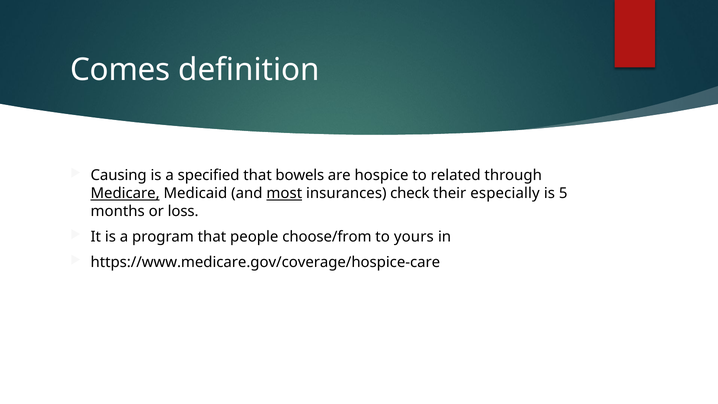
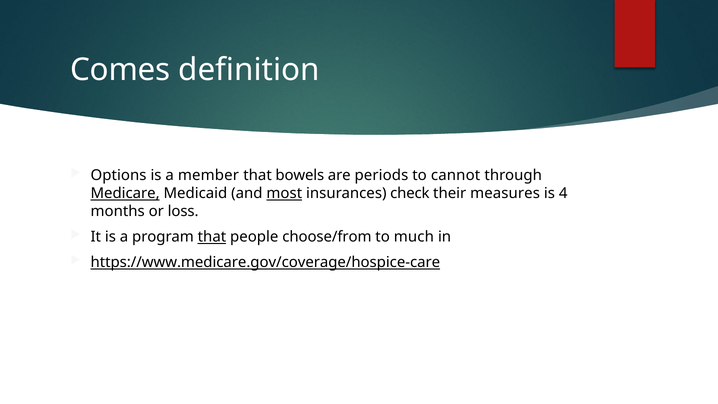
Causing: Causing -> Options
specified: specified -> member
hospice: hospice -> periods
related: related -> cannot
especially: especially -> measures
5: 5 -> 4
that at (212, 237) underline: none -> present
yours: yours -> much
https://www.medicare.gov/coverage/hospice-care underline: none -> present
